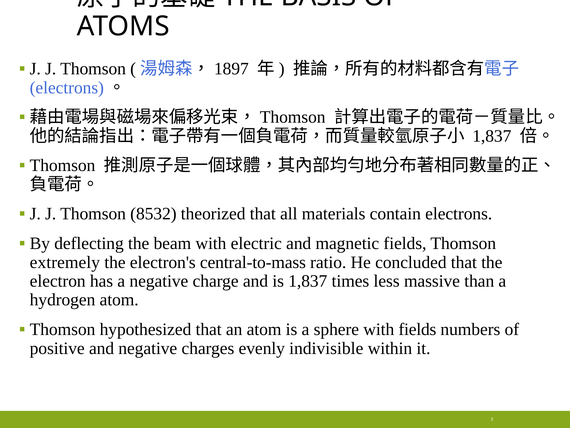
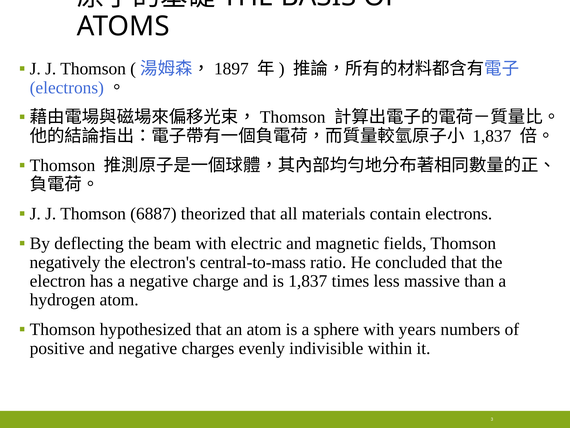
8532: 8532 -> 6887
extremely: extremely -> negatively
with fields: fields -> years
